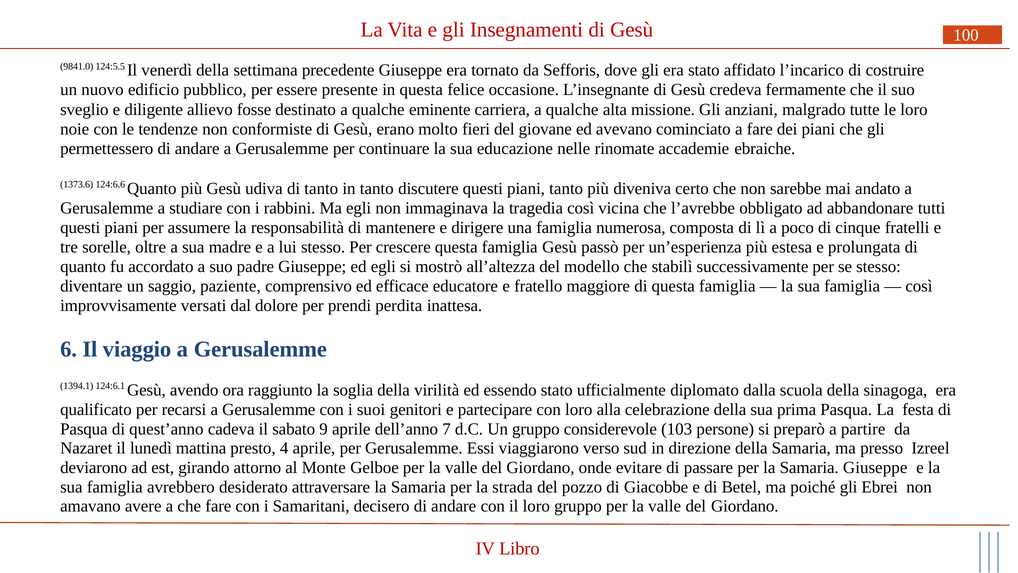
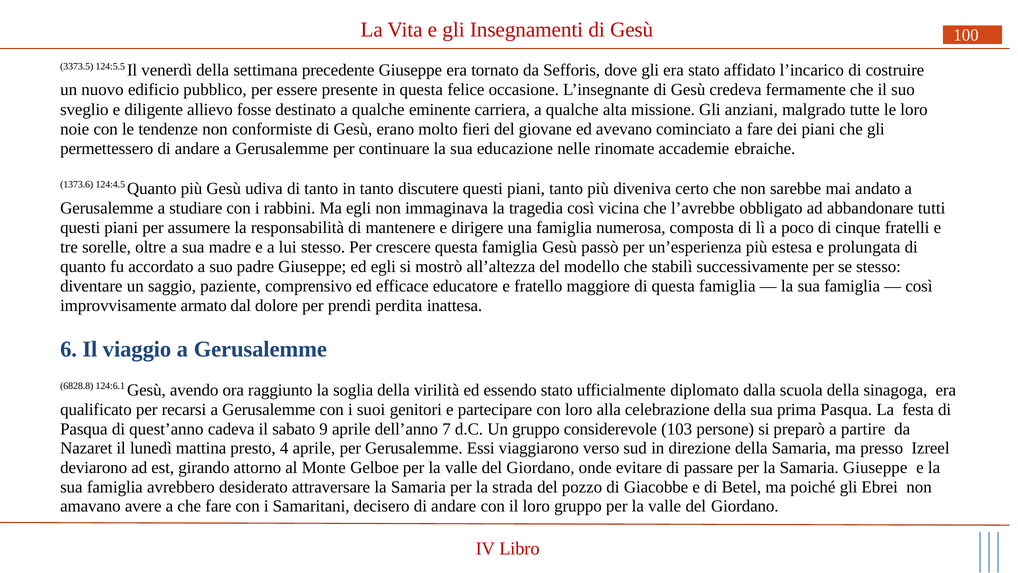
9841.0: 9841.0 -> 3373.5
124:6.6: 124:6.6 -> 124:4.5
versati: versati -> armato
1394.1: 1394.1 -> 6828.8
